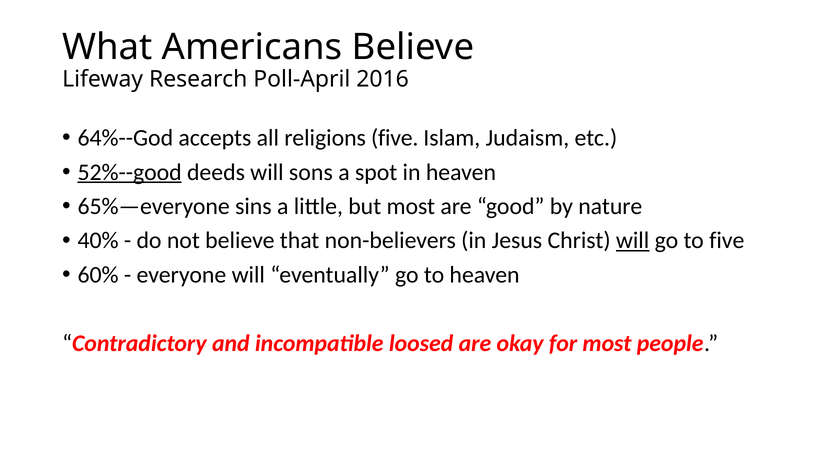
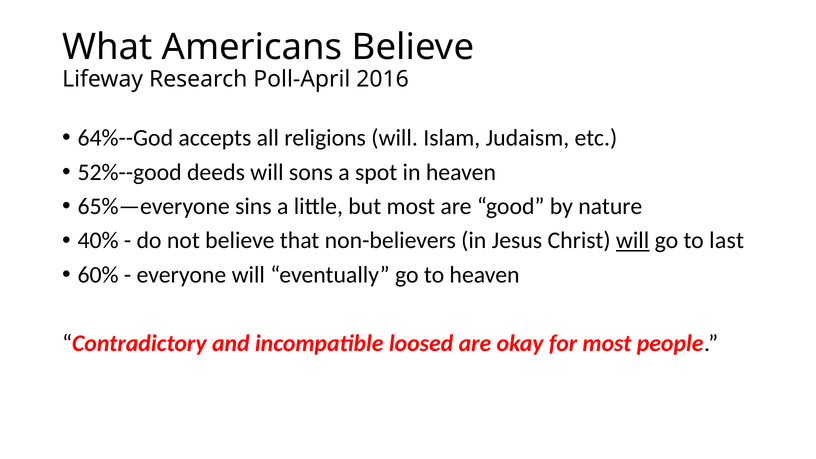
religions five: five -> will
52%--good underline: present -> none
to five: five -> last
